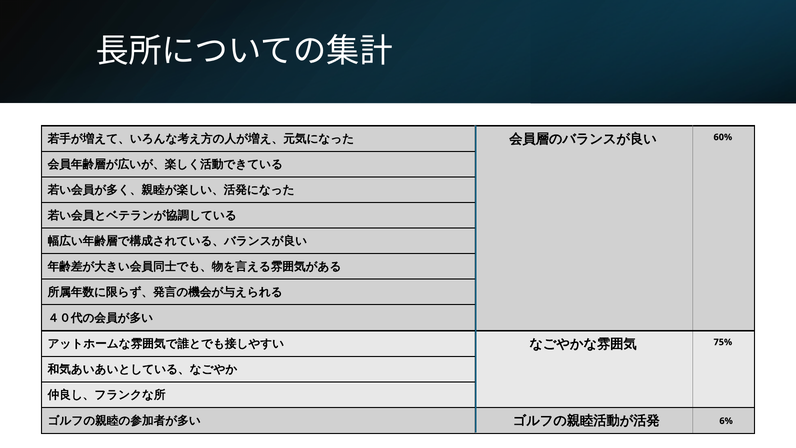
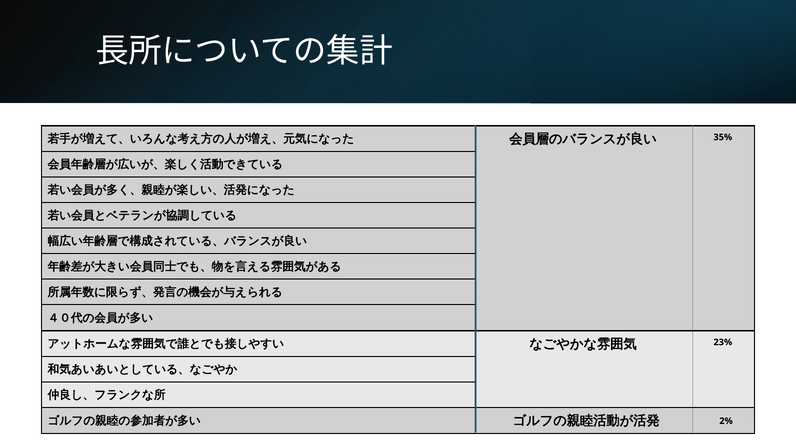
60%: 60% -> 35%
75%: 75% -> 23%
6%: 6% -> 2%
